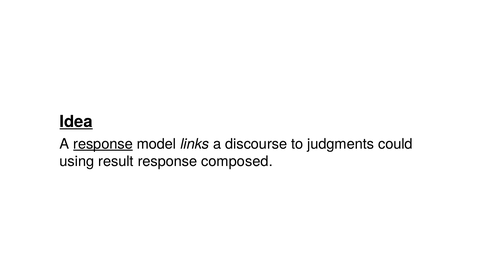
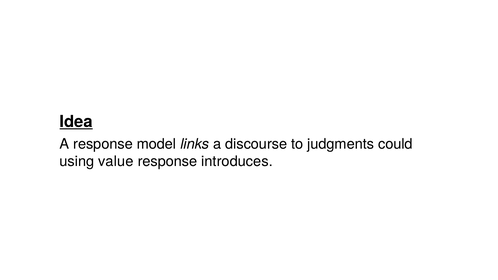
response at (103, 144) underline: present -> none
result: result -> value
composed: composed -> introduces
